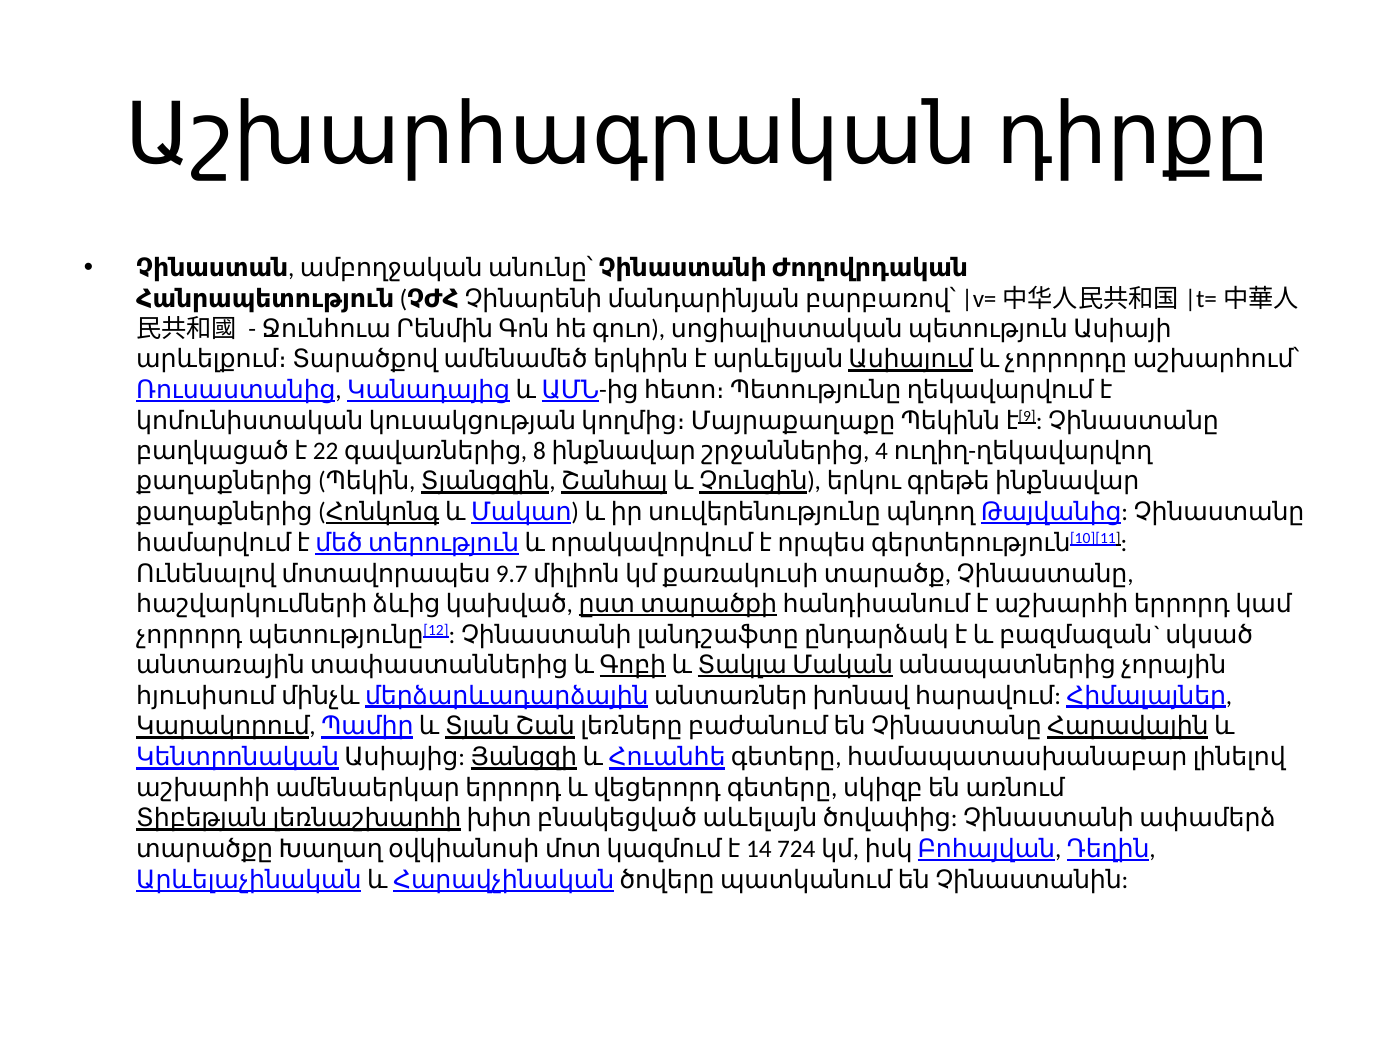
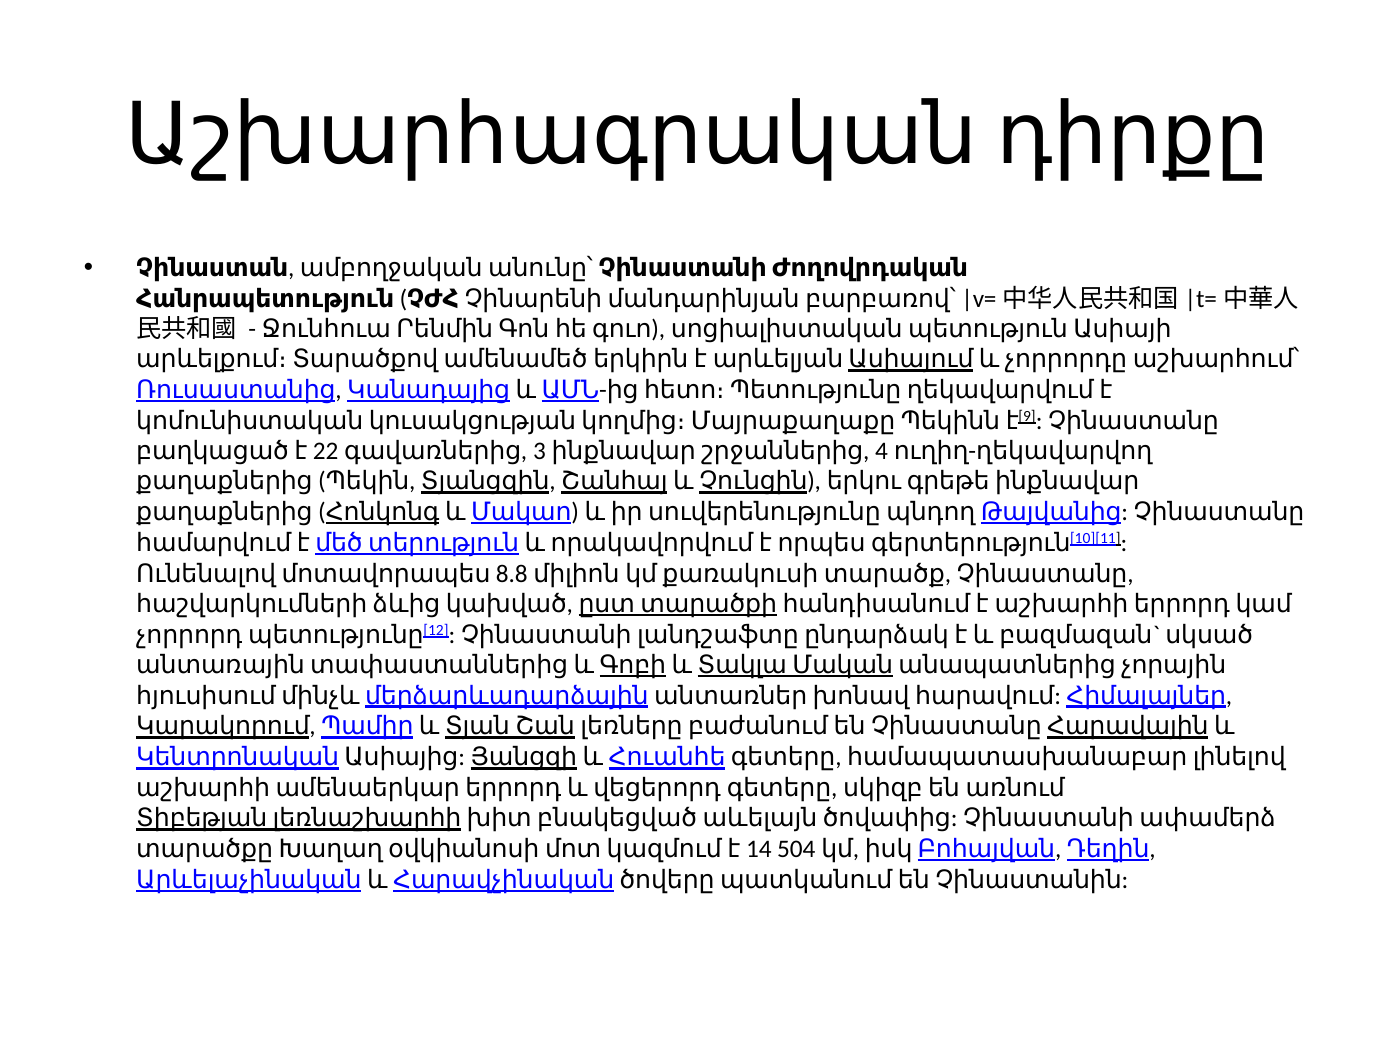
8: 8 -> 3
9.7: 9.7 -> 8.8
724: 724 -> 504
